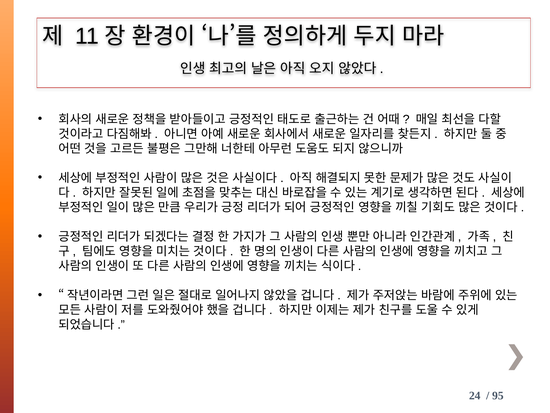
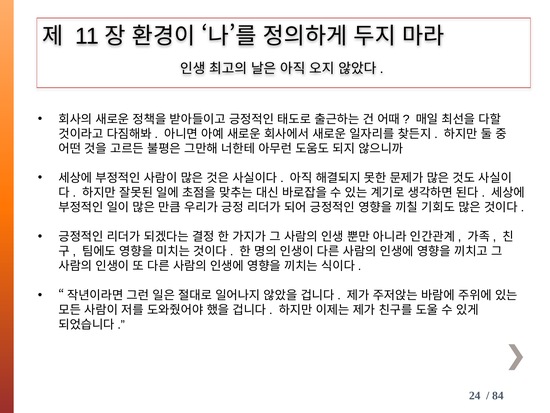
95: 95 -> 84
